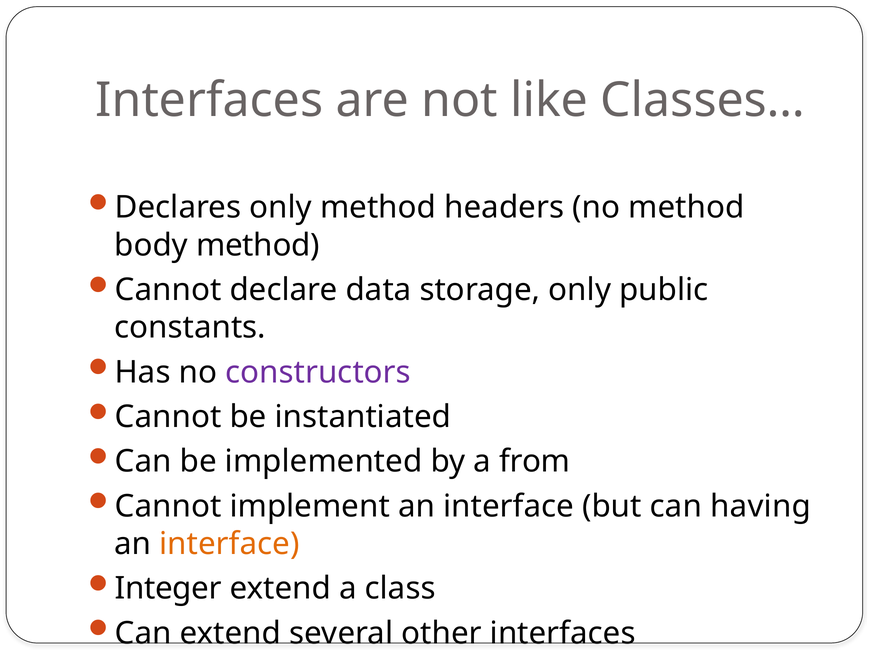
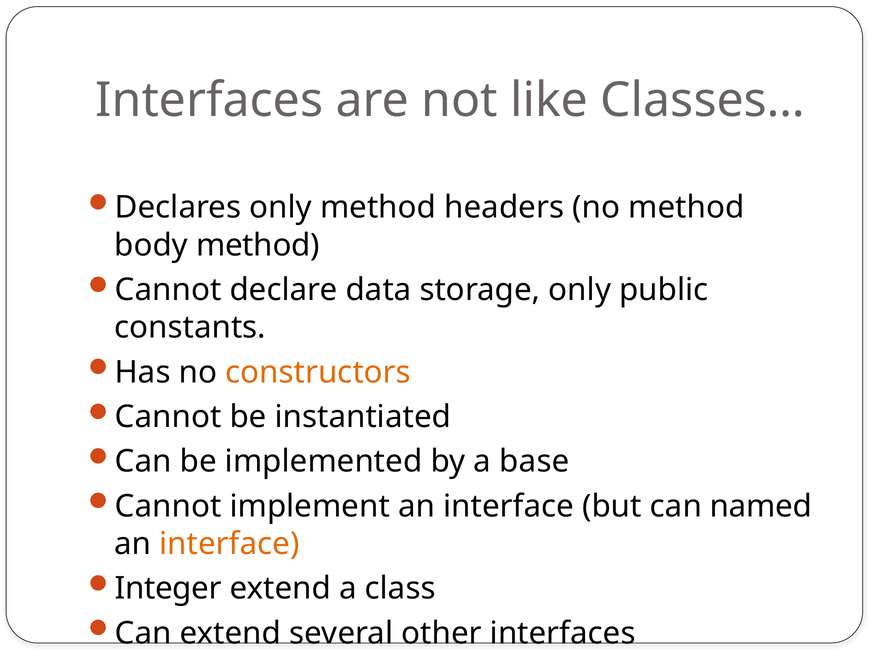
constructors colour: purple -> orange
from: from -> base
having: having -> named
